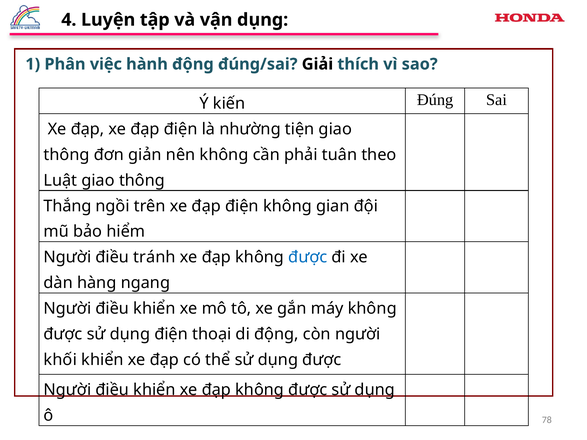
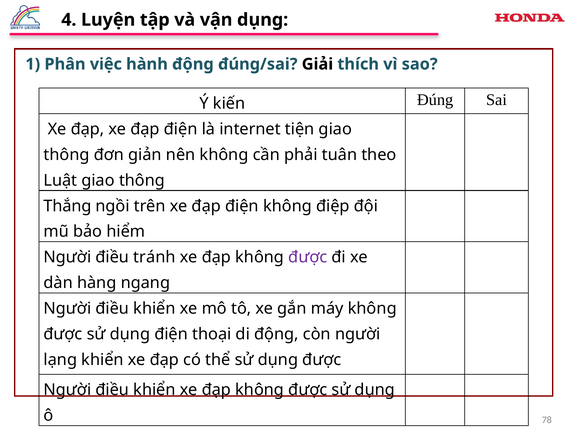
nhường: nhường -> internet
gian: gian -> điệp
được at (308, 257) colour: blue -> purple
khối: khối -> lạng
